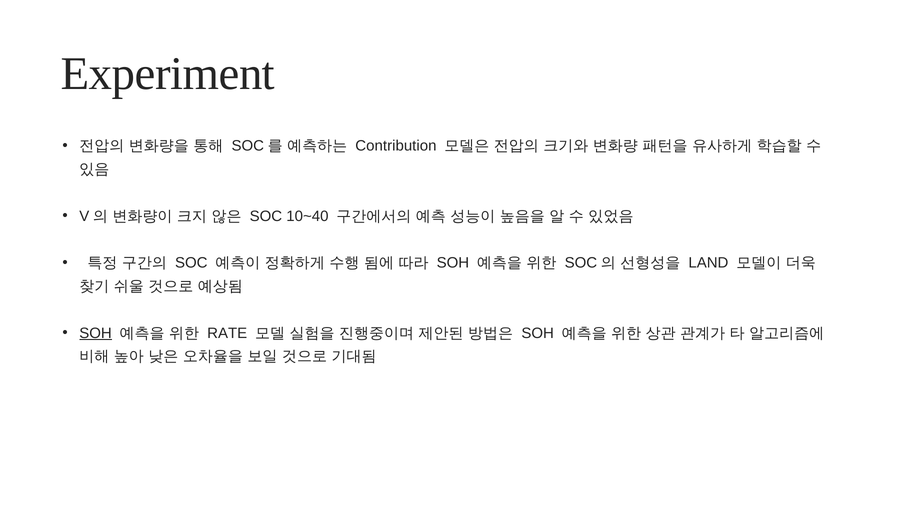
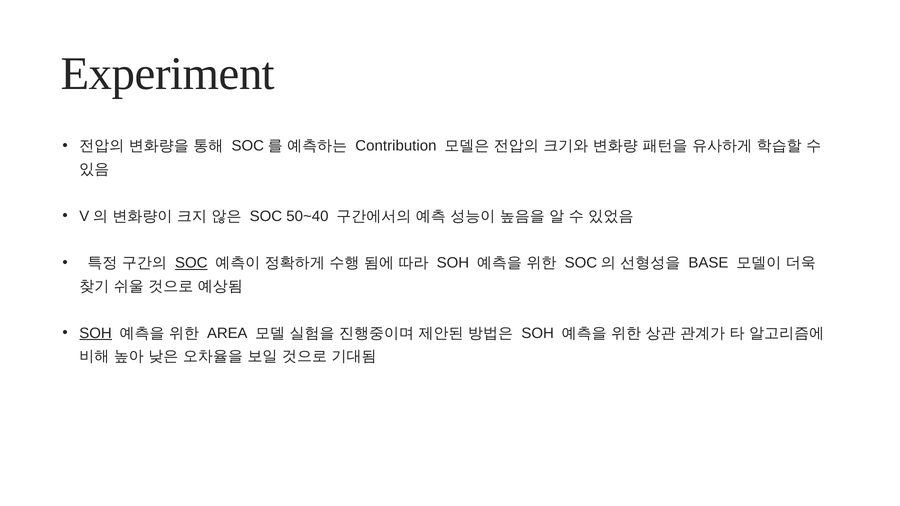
10~40: 10~40 -> 50~40
SOC at (191, 263) underline: none -> present
LAND: LAND -> BASE
RATE: RATE -> AREA
